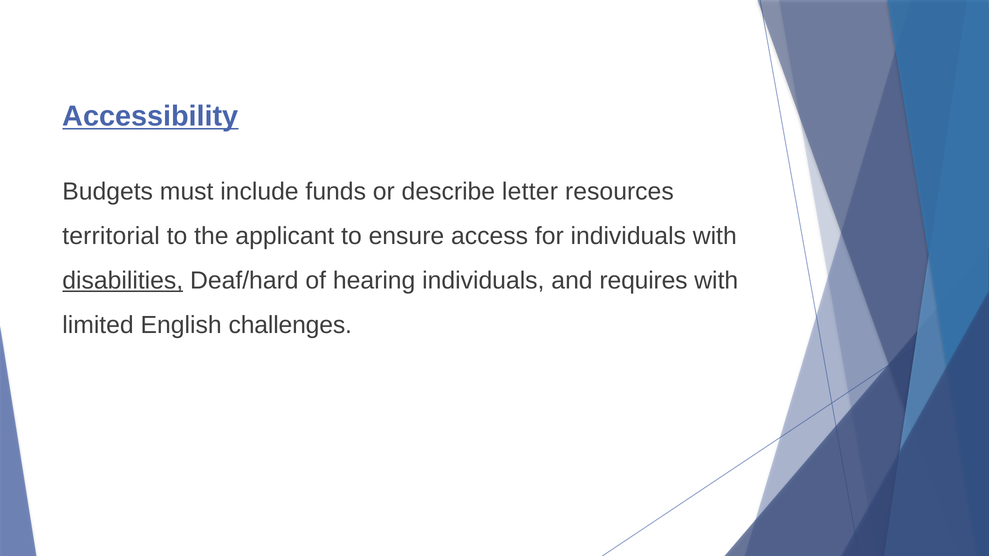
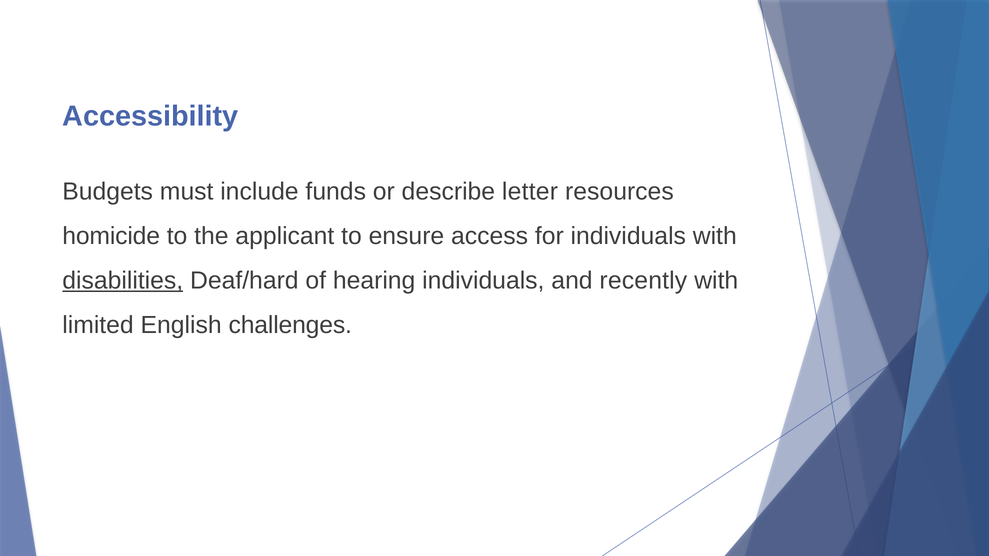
Accessibility underline: present -> none
territorial: territorial -> homicide
requires: requires -> recently
